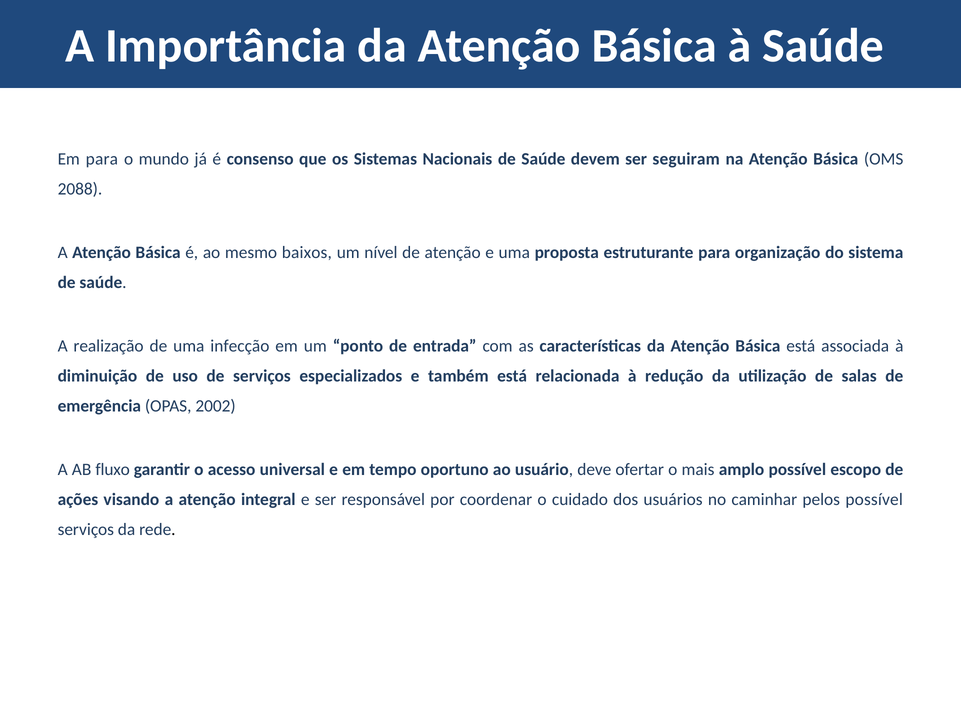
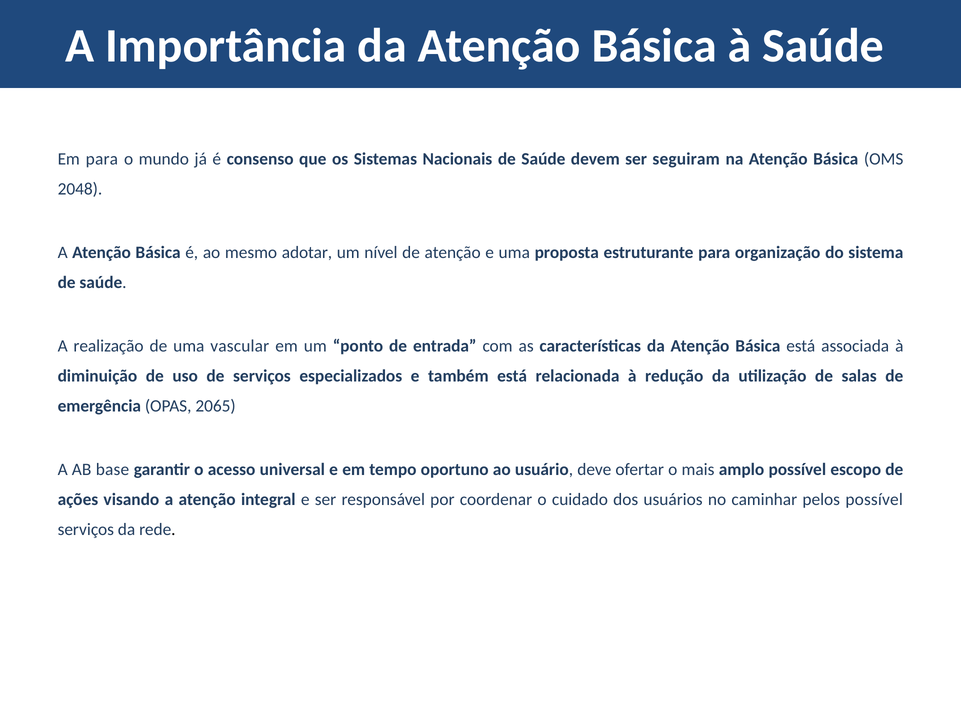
2088: 2088 -> 2048
baixos: baixos -> adotar
infecção: infecção -> vascular
2002: 2002 -> 2065
fluxo: fluxo -> base
